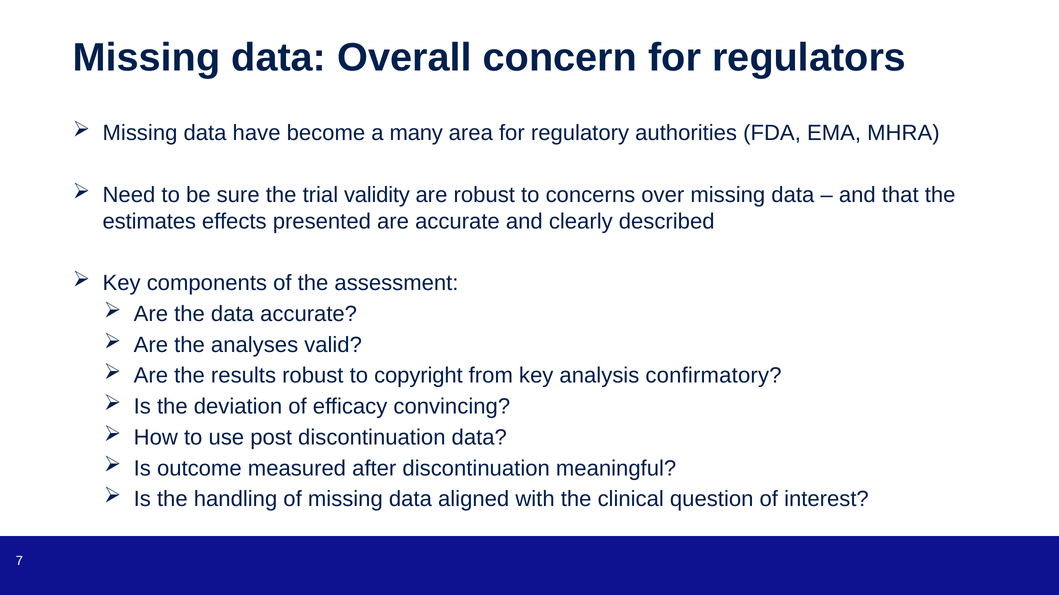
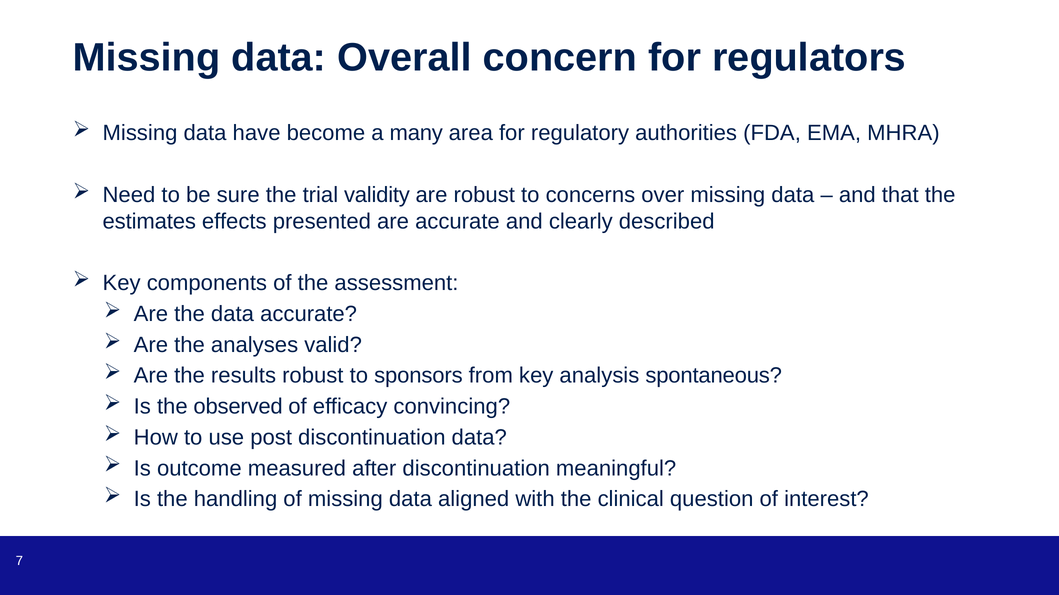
copyright: copyright -> sponsors
confirmatory: confirmatory -> spontaneous
deviation: deviation -> observed
